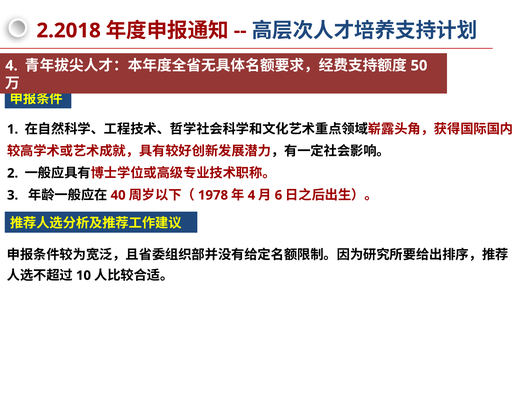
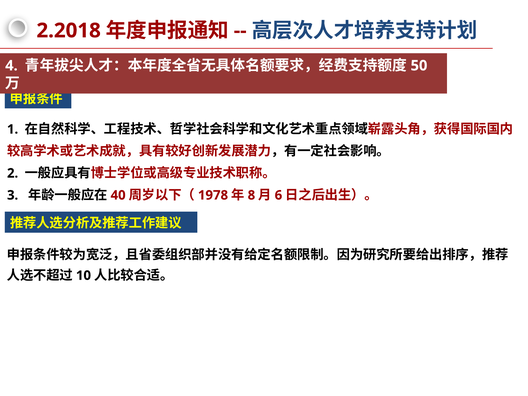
4 at (251, 195): 4 -> 8
